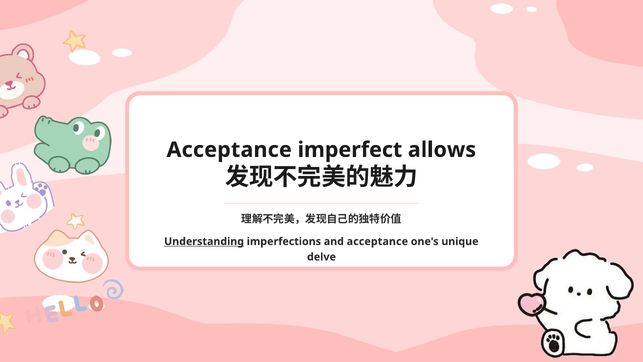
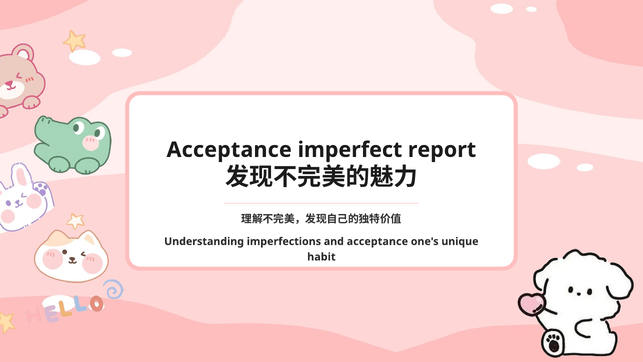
allows: allows -> report
Understanding underline: present -> none
delve: delve -> habit
